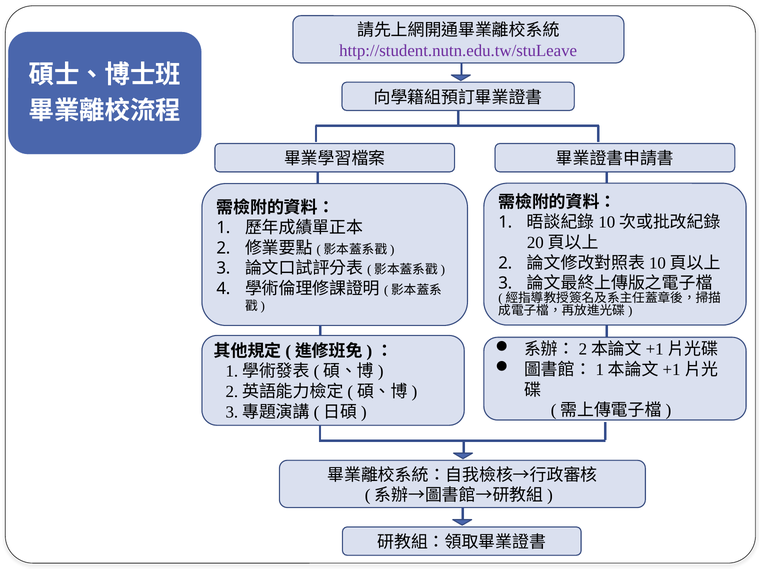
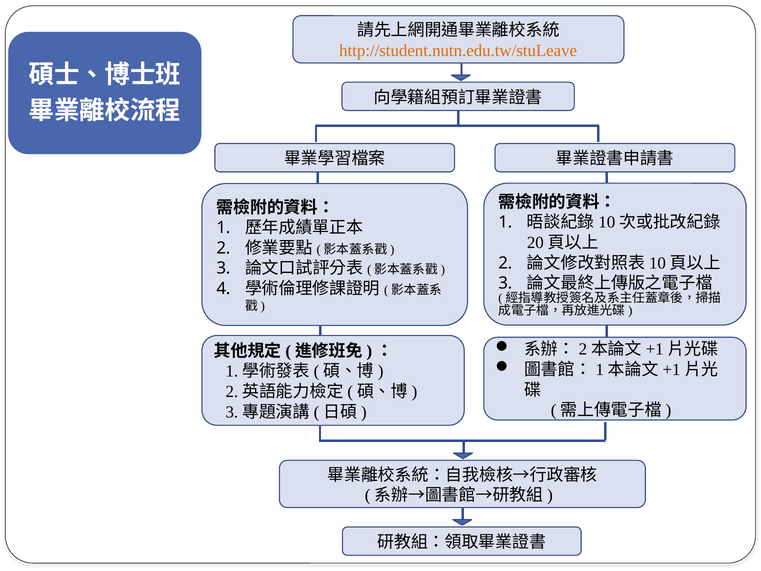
http://student.nutn.edu.tw/stuLeave colour: purple -> orange
